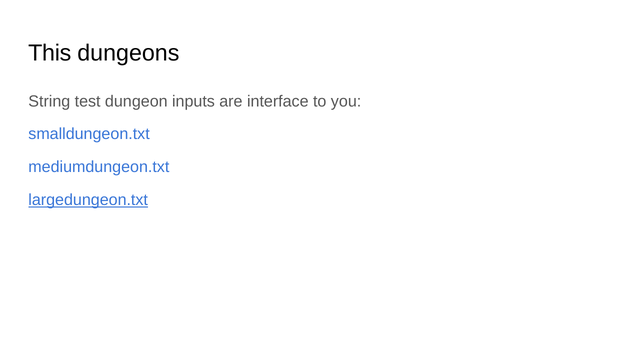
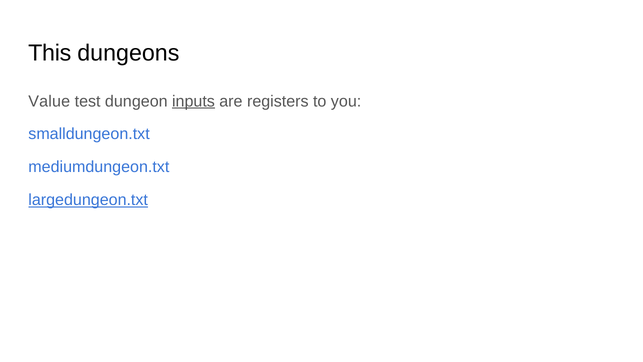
String: String -> Value
inputs underline: none -> present
interface: interface -> registers
